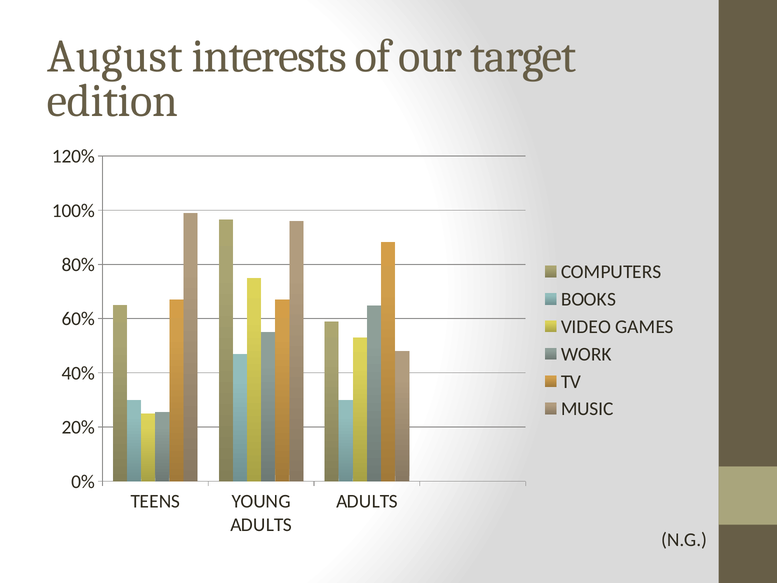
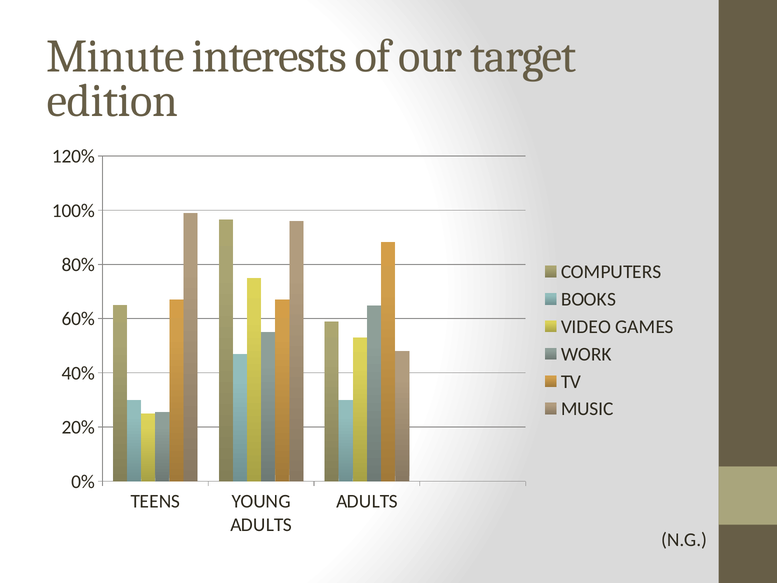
August: August -> Minute
